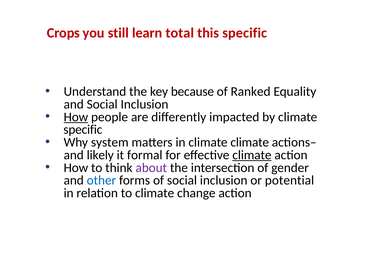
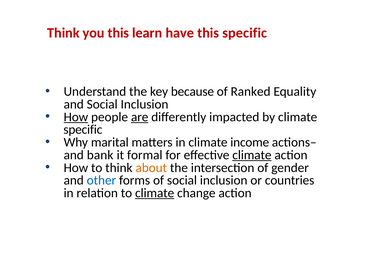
Crops at (63, 33): Crops -> Think
you still: still -> this
total: total -> have
are underline: none -> present
system: system -> marital
climate climate: climate -> income
likely: likely -> bank
about colour: purple -> orange
potential: potential -> countries
climate at (155, 193) underline: none -> present
